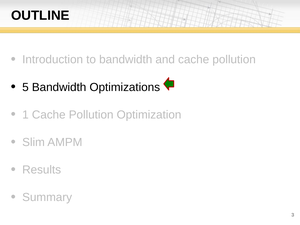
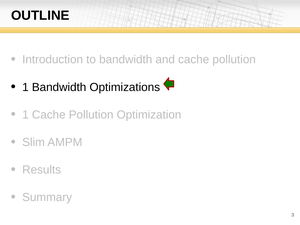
5 at (25, 87): 5 -> 1
